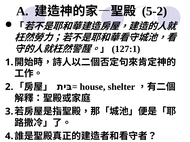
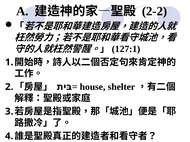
5-2: 5-2 -> 2-2
